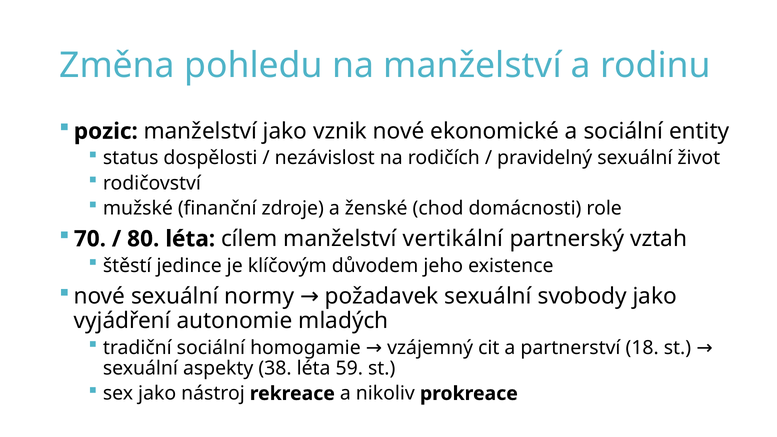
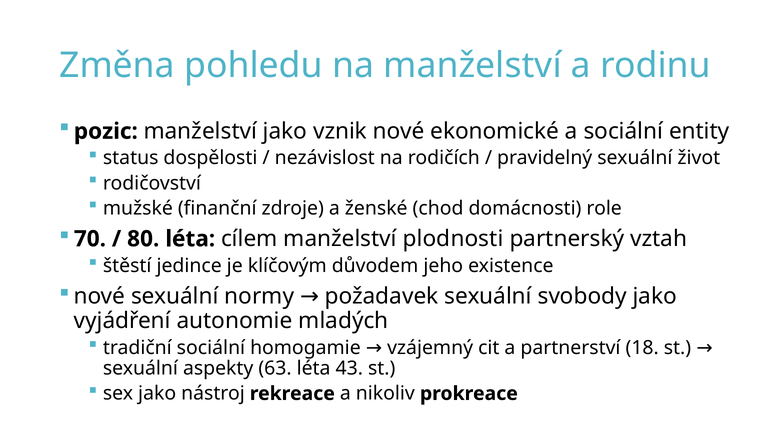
vertikální: vertikální -> plodnosti
38: 38 -> 63
59: 59 -> 43
